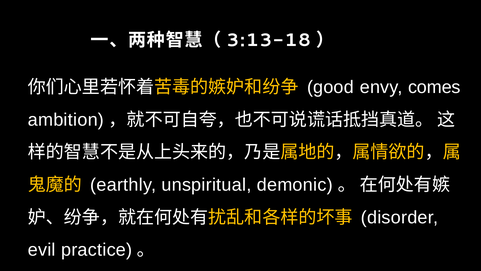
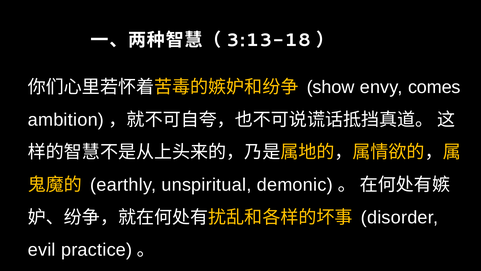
good: good -> show
